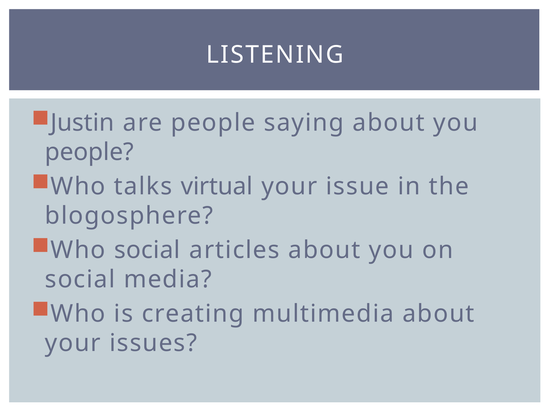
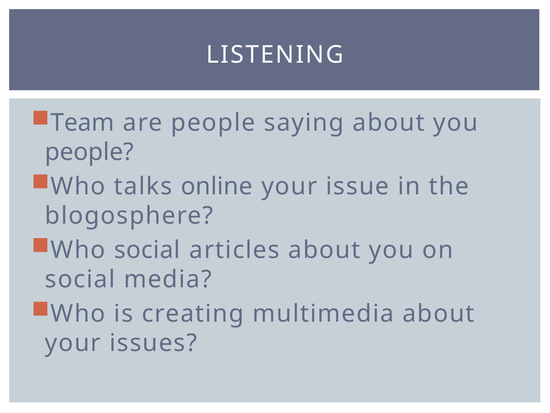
Justin: Justin -> Team
virtual: virtual -> online
